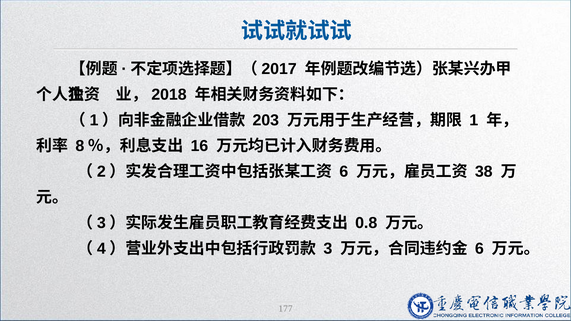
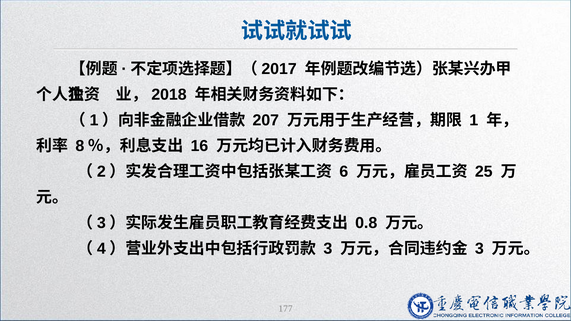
203: 203 -> 207
38: 38 -> 25
6 at (479, 249): 6 -> 3
